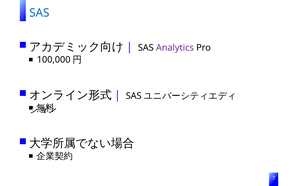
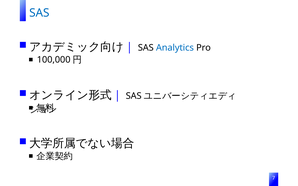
Analytics colour: purple -> blue
